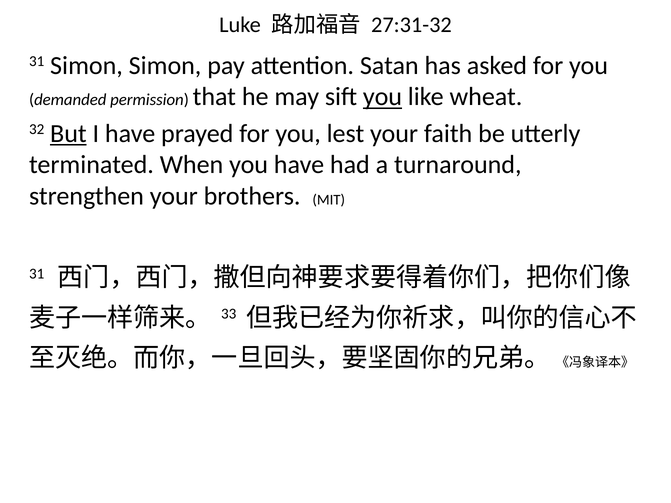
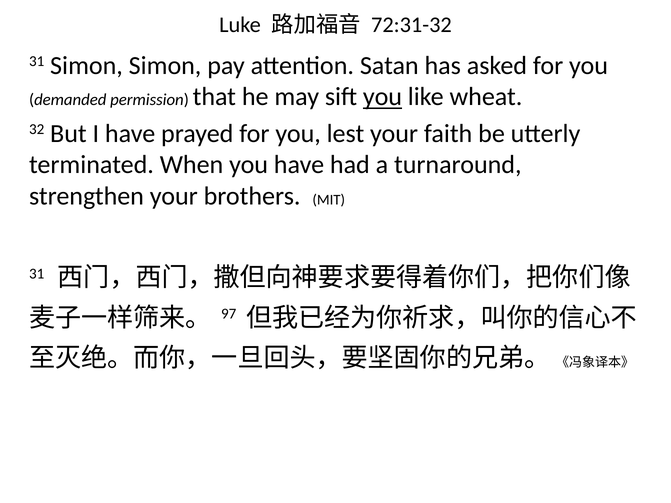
27:31-32: 27:31-32 -> 72:31-32
But underline: present -> none
33: 33 -> 97
